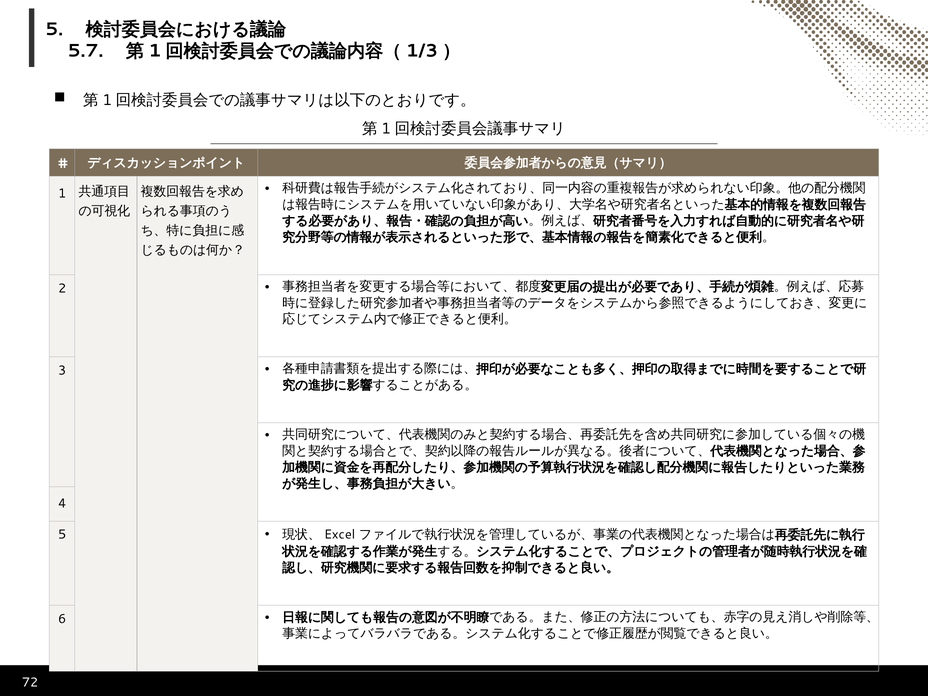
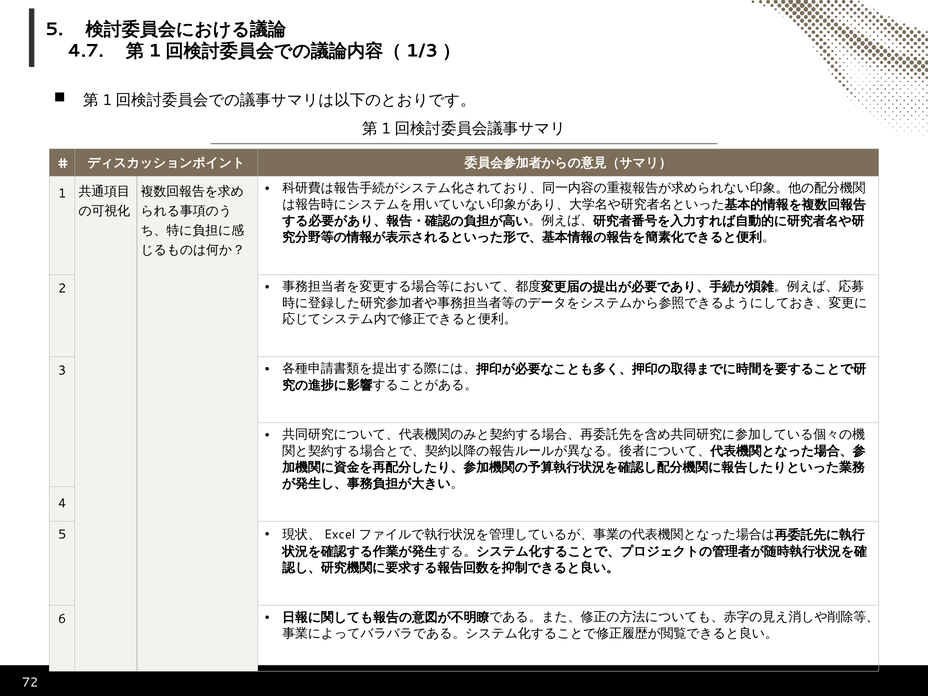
5.7: 5.7 -> 4.7
